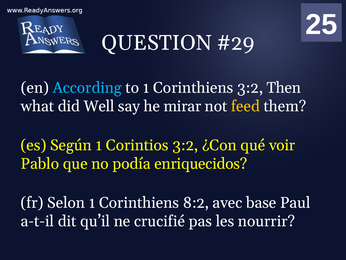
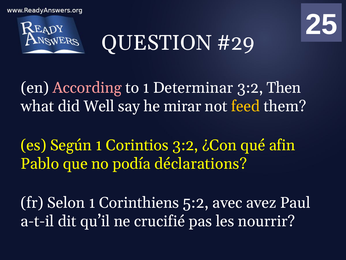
According colour: light blue -> pink
to 1 Corinthiens: Corinthiens -> Determinar
voir: voir -> afin
enriquecidos: enriquecidos -> déclarations
8:2: 8:2 -> 5:2
base: base -> avez
